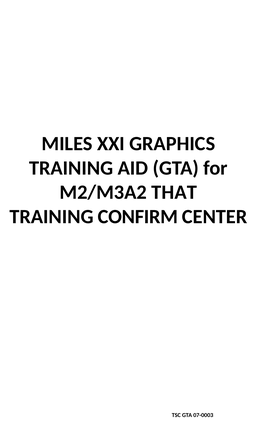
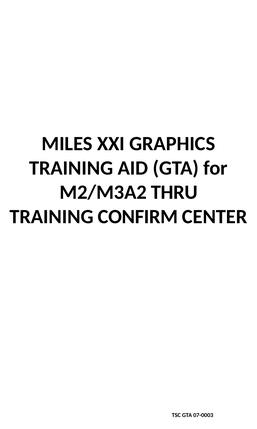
THAT: THAT -> THRU
